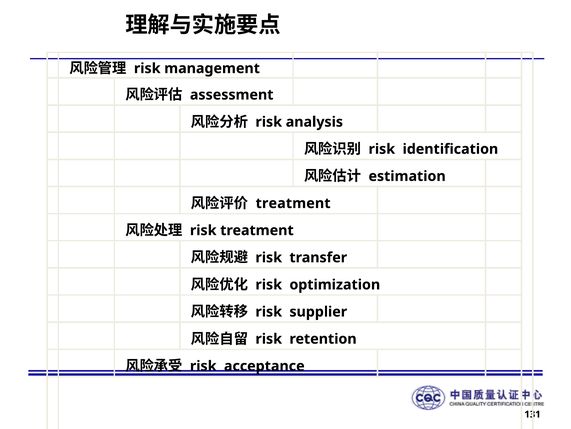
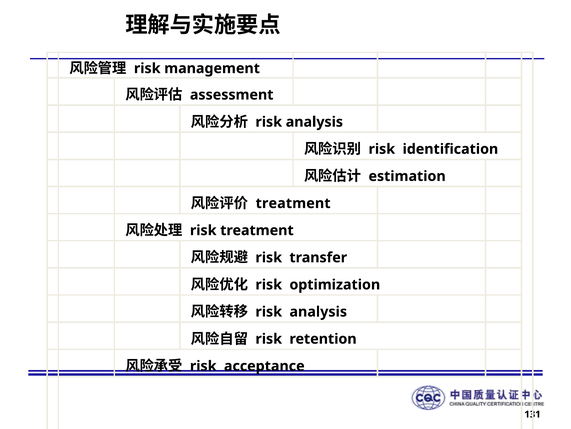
supplier at (318, 311): supplier -> analysis
